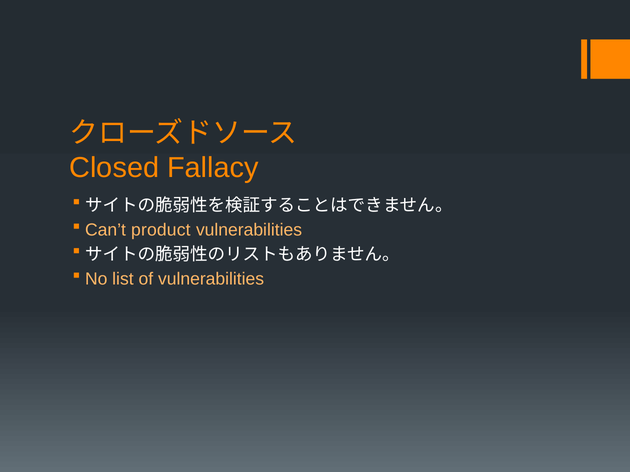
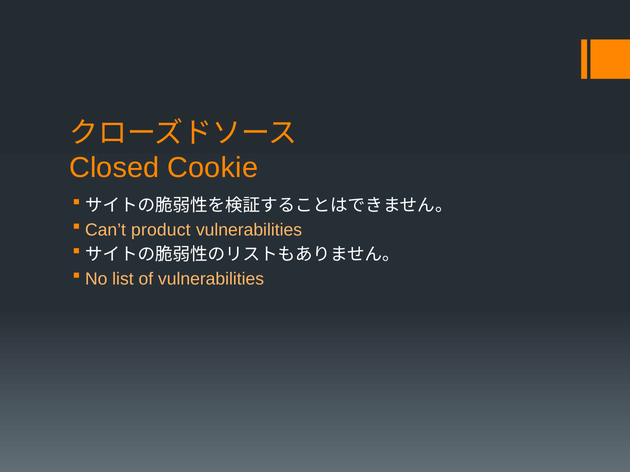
Fallacy: Fallacy -> Cookie
